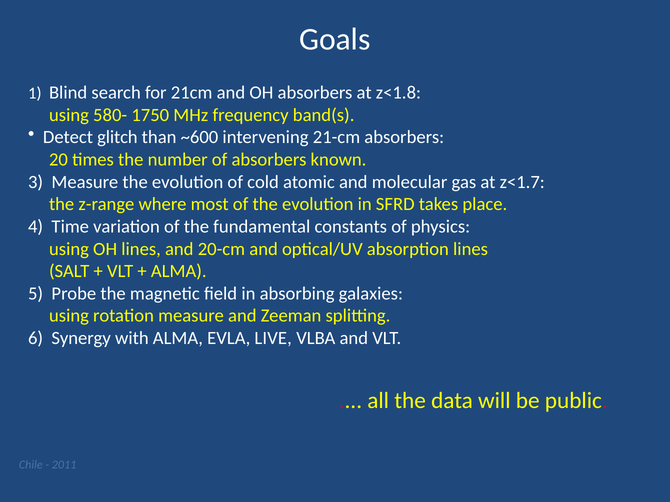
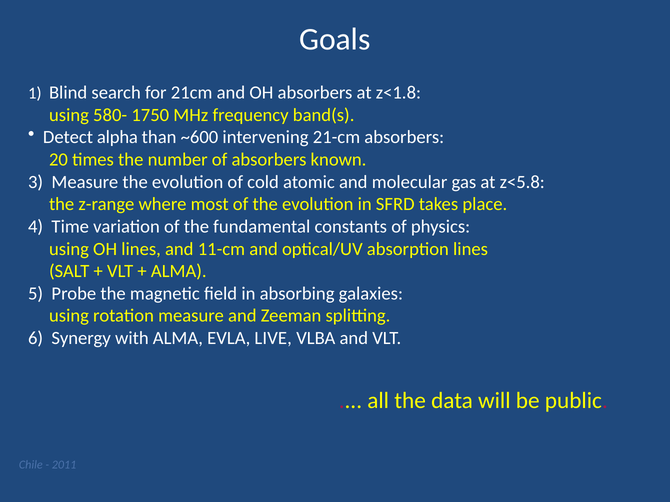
glitch: glitch -> alpha
z<1.7: z<1.7 -> z<5.8
20-cm: 20-cm -> 11-cm
